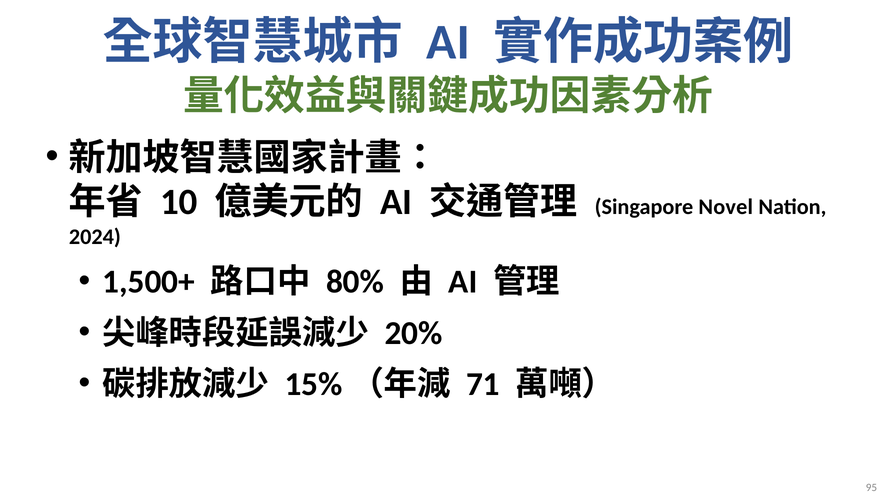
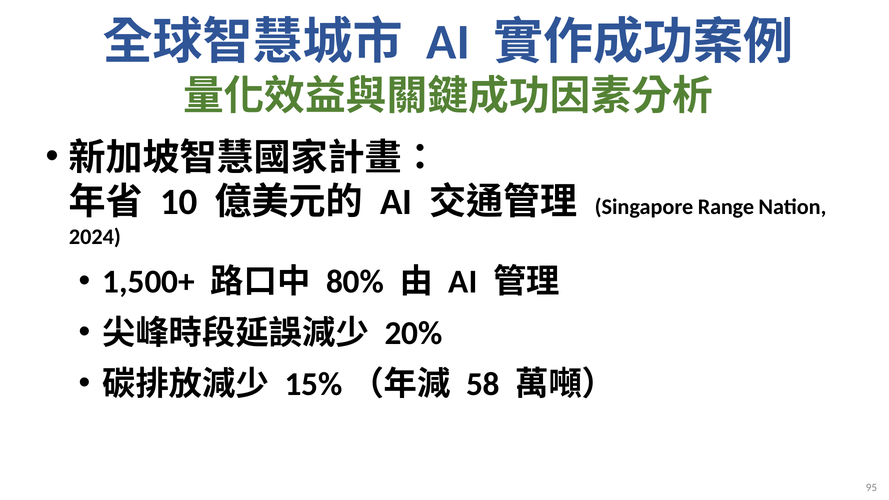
Novel: Novel -> Range
71: 71 -> 58
